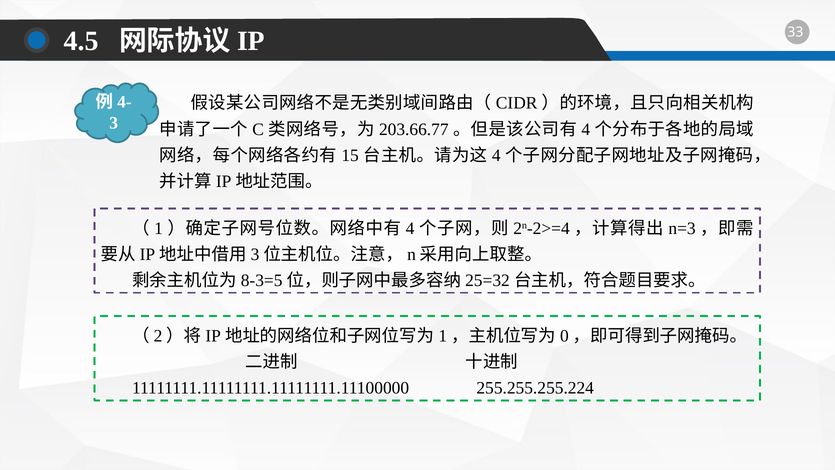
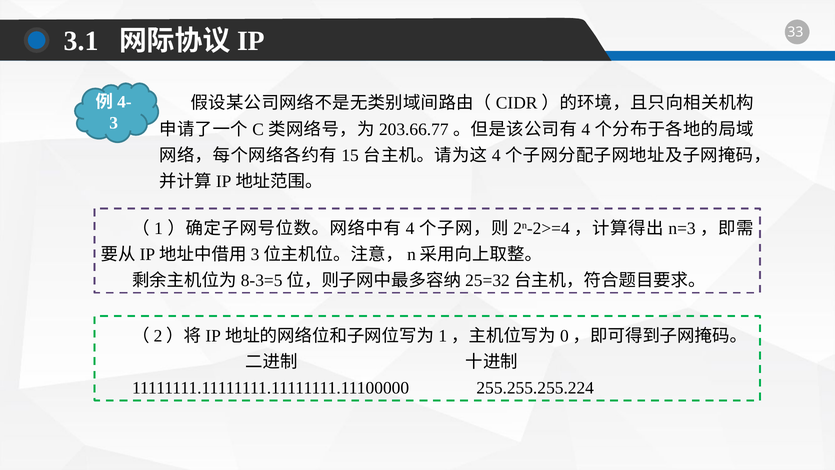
4.5: 4.5 -> 3.1
